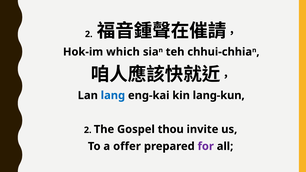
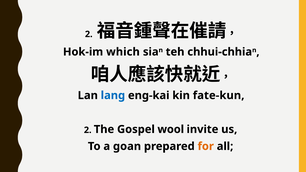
lang-kun: lang-kun -> fate-kun
thou: thou -> wool
offer: offer -> goan
for colour: purple -> orange
